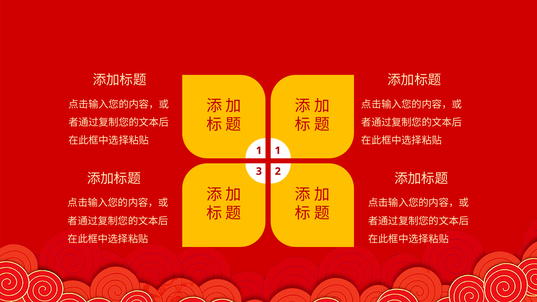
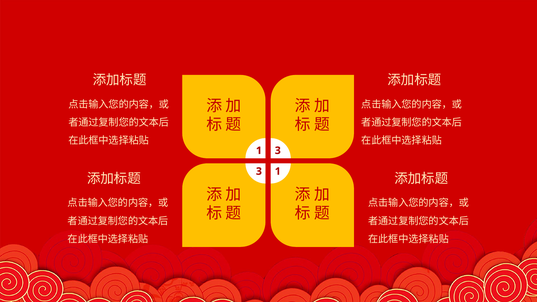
1 1: 1 -> 3
3 2: 2 -> 1
